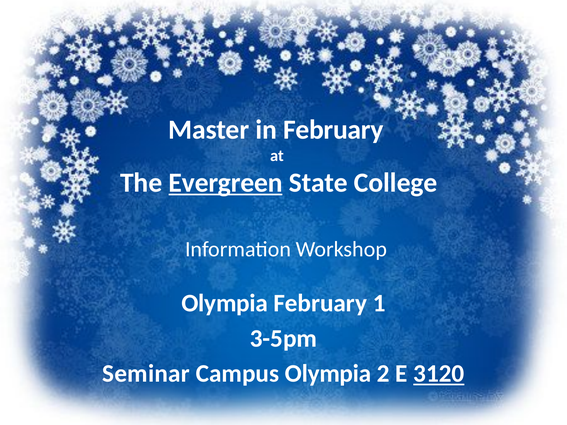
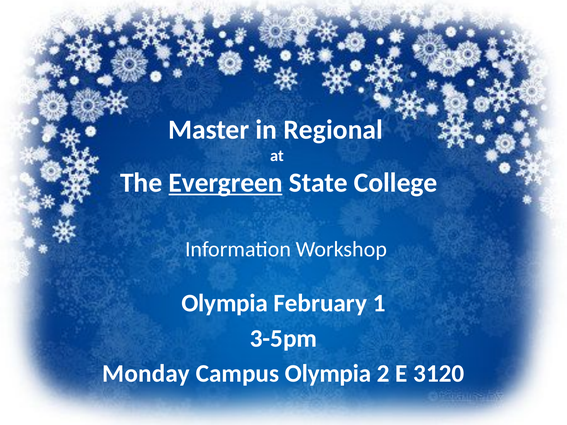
in February: February -> Regional
Seminar: Seminar -> Monday
3120 underline: present -> none
